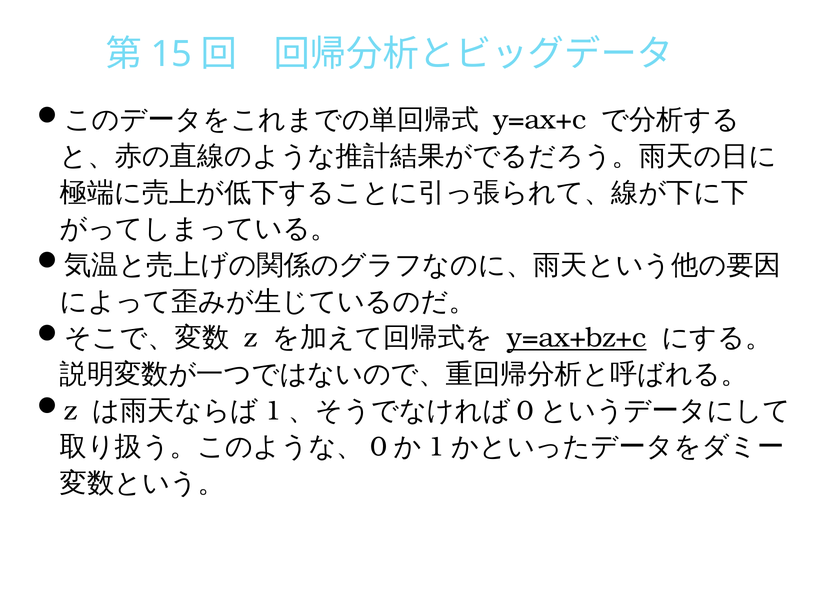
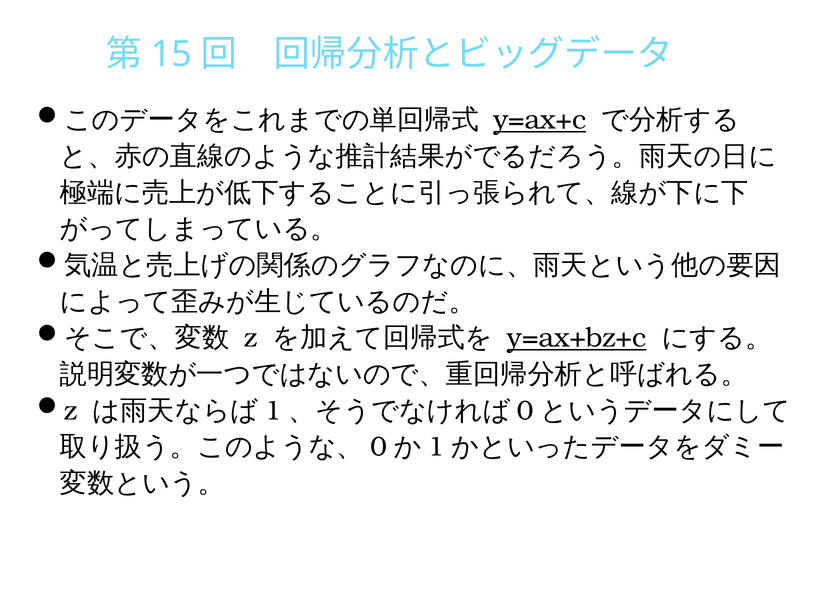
y=ax+c underline: none -> present
